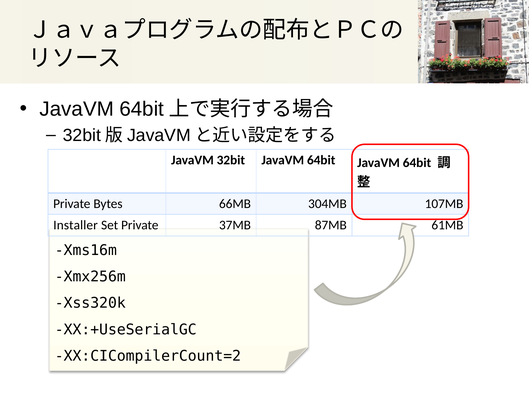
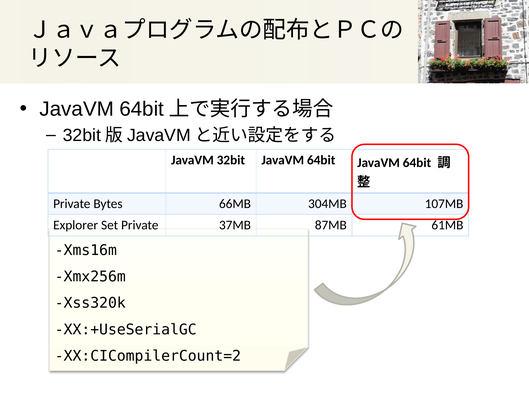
Installer: Installer -> Explorer
